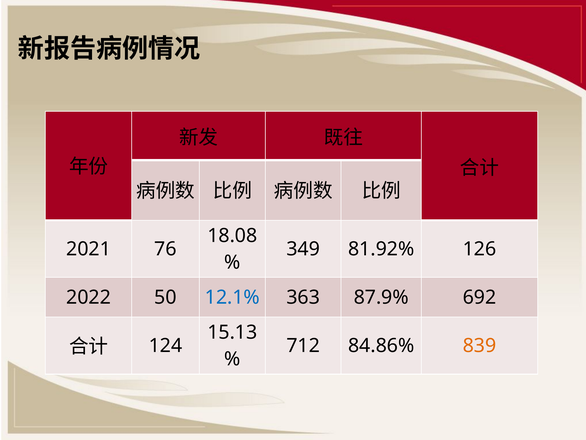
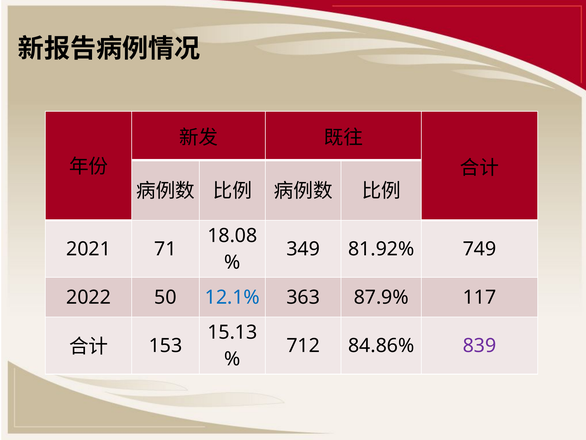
76: 76 -> 71
126: 126 -> 749
692: 692 -> 117
124: 124 -> 153
839 colour: orange -> purple
